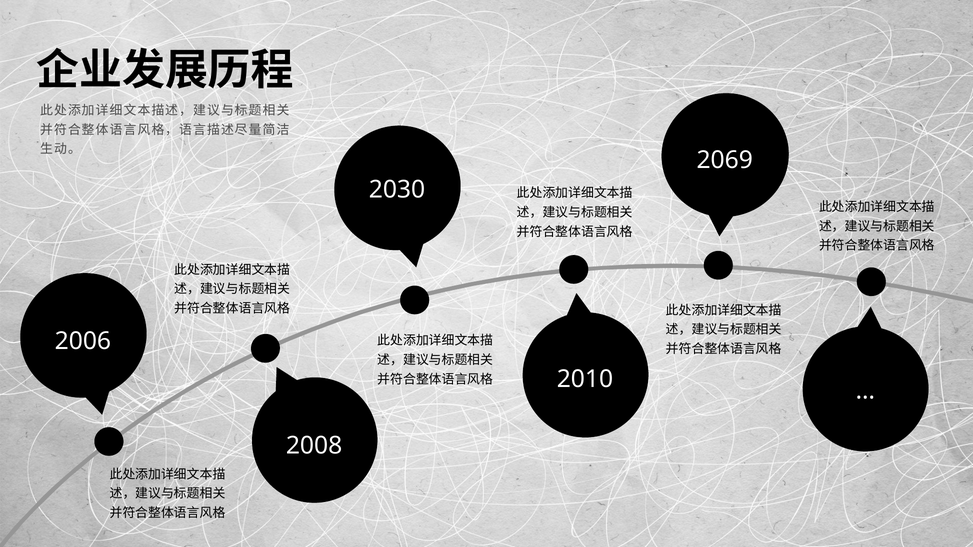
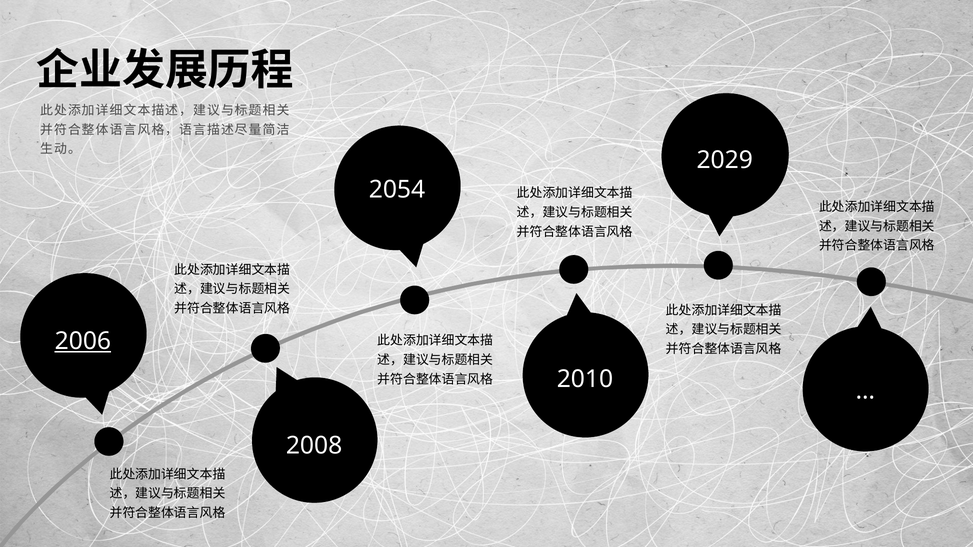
2069: 2069 -> 2029
2030: 2030 -> 2054
2006 underline: none -> present
